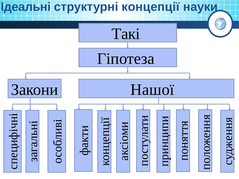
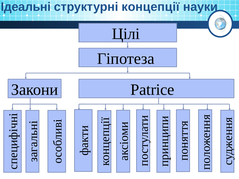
Такі: Такі -> Цілі
Нашої: Нашої -> Patrice
